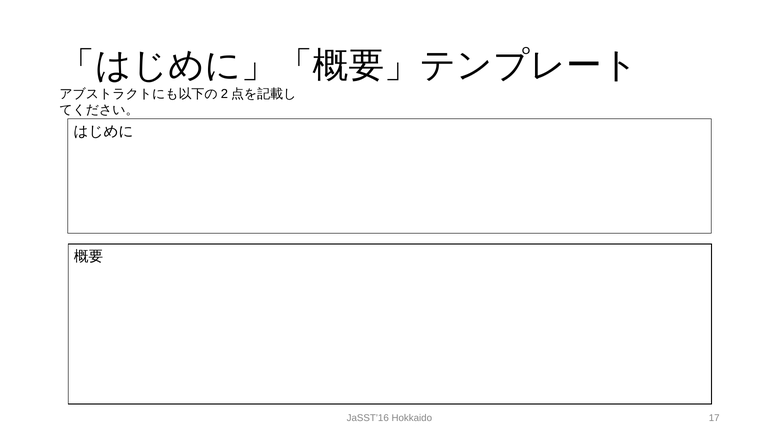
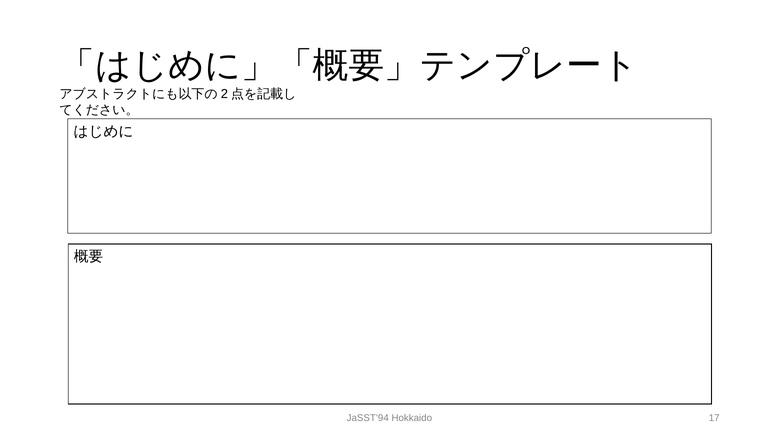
JaSST’16: JaSST’16 -> JaSST’94
